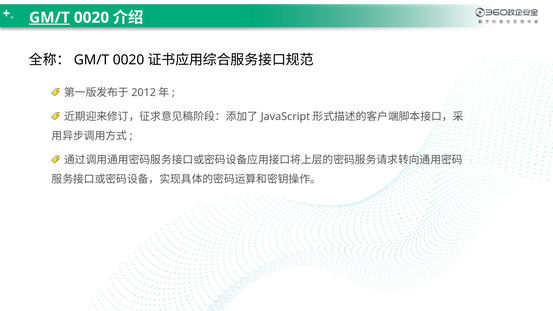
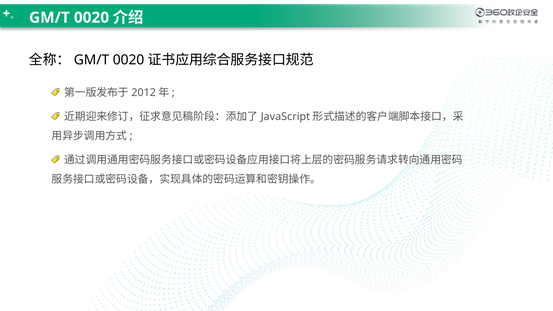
GM/T underline: present -> none
